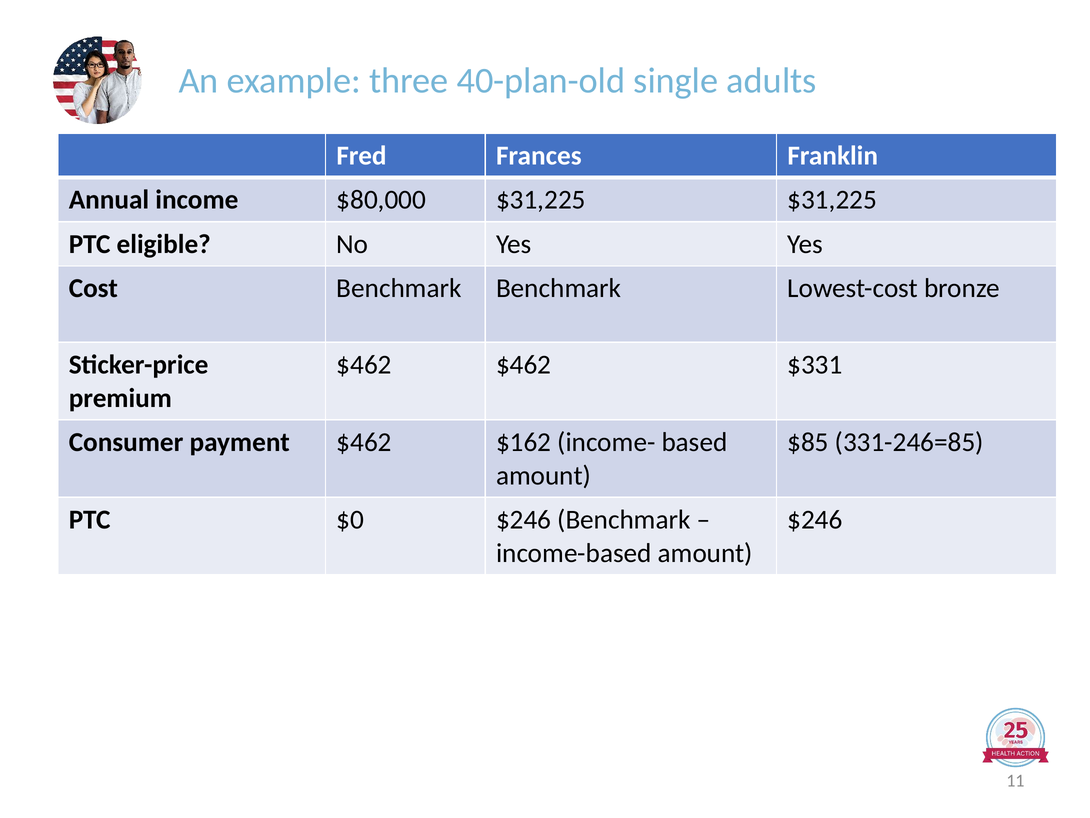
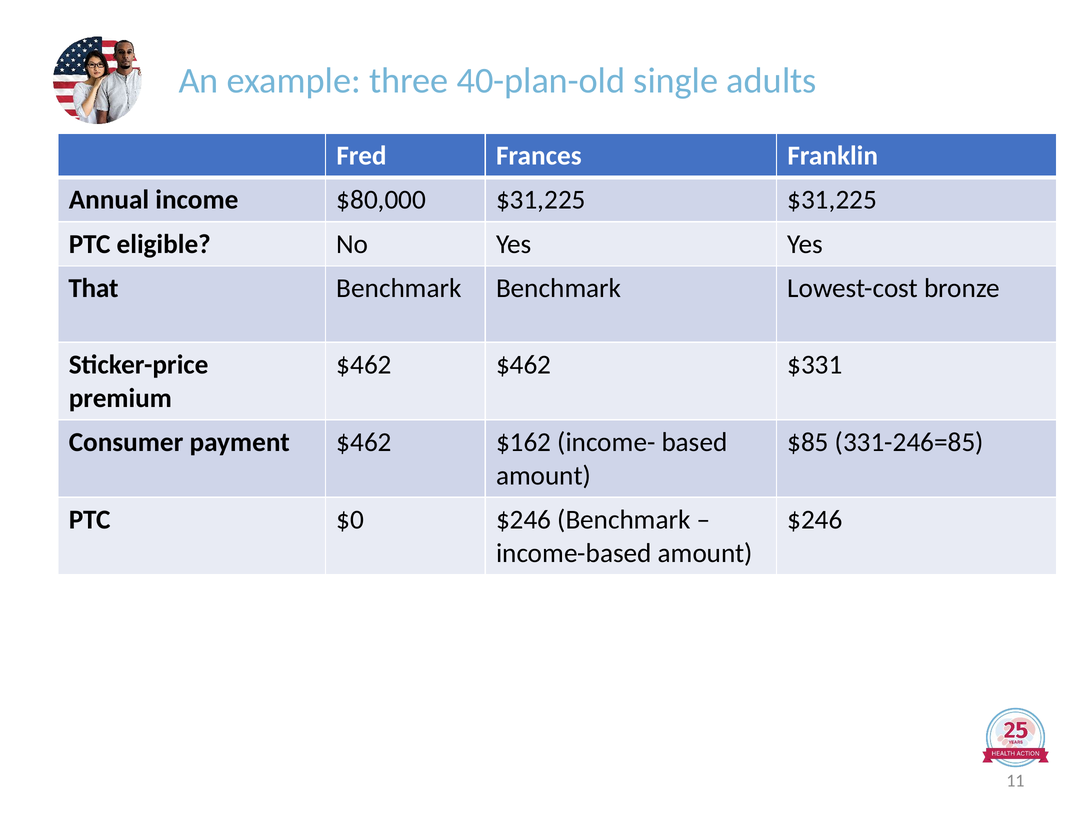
Cost: Cost -> That
